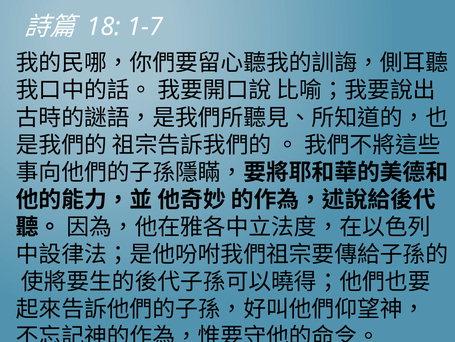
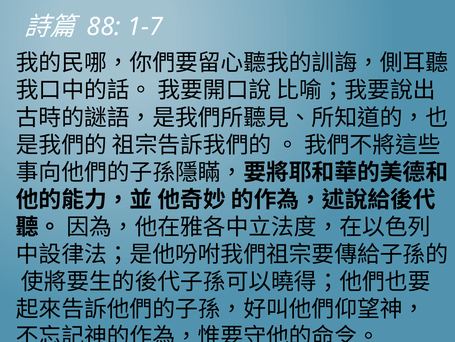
18: 18 -> 88
